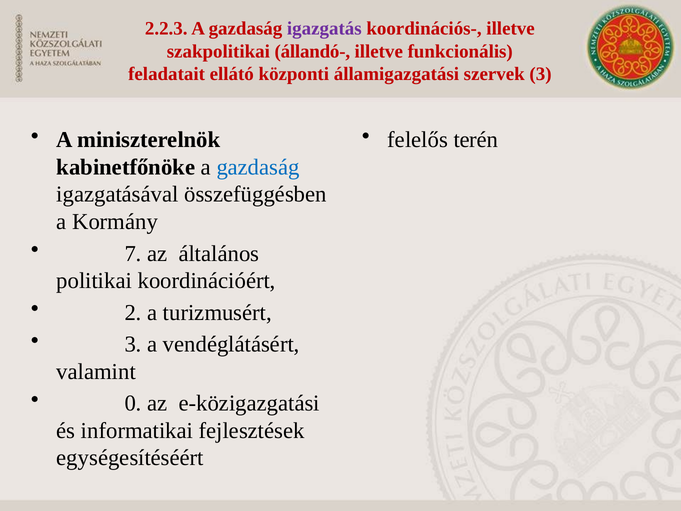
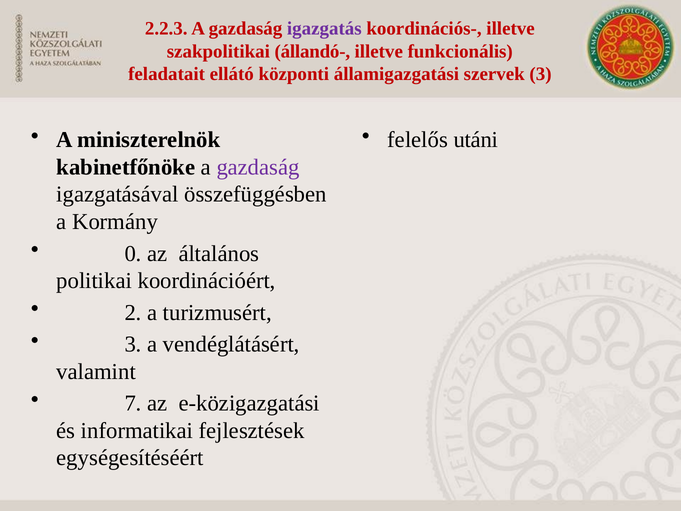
terén: terén -> utáni
gazdaság at (258, 167) colour: blue -> purple
7: 7 -> 0
0: 0 -> 7
